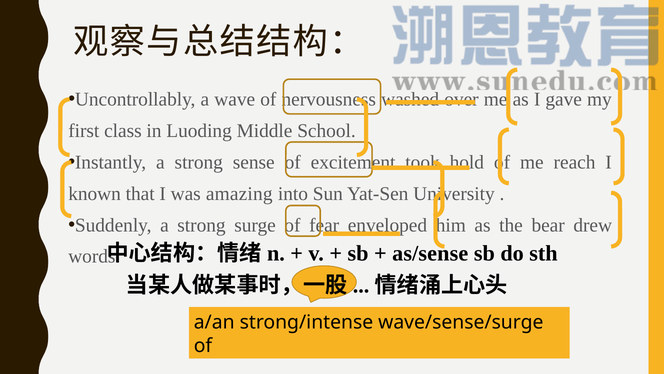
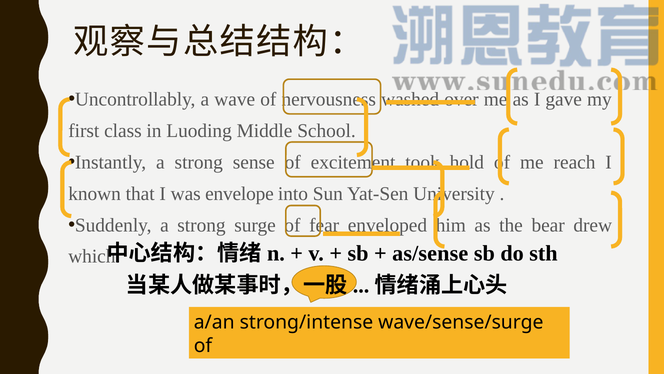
amazing: amazing -> envelope
words: words -> which
